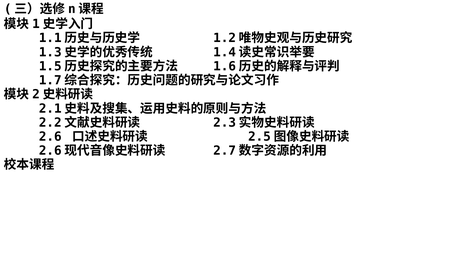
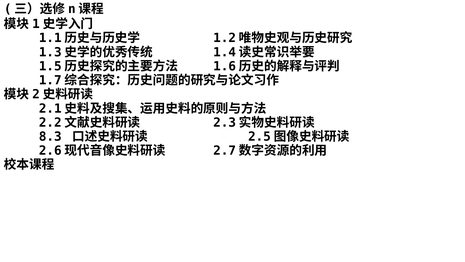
2.6: 2.6 -> 8.3
